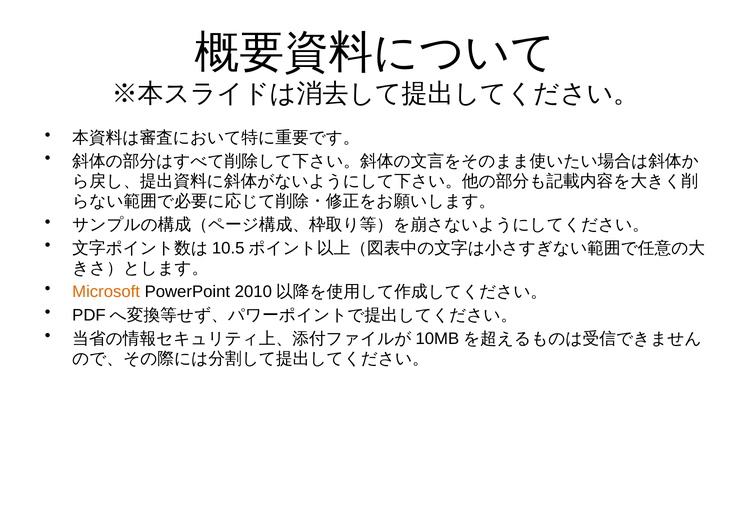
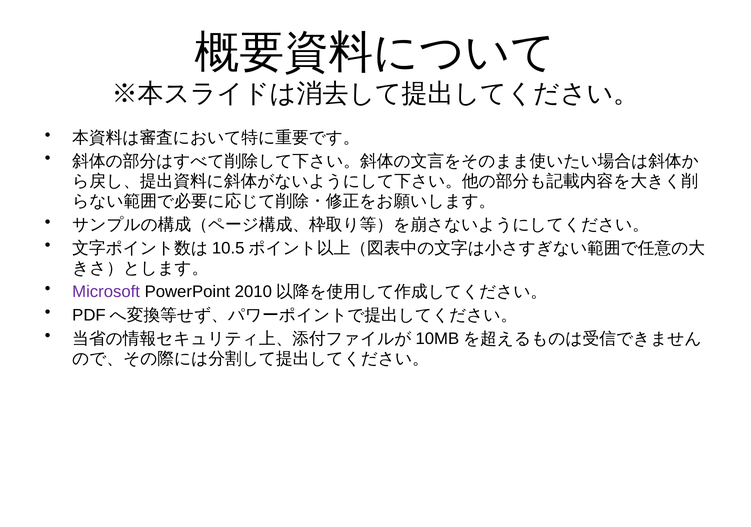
Microsoft colour: orange -> purple
